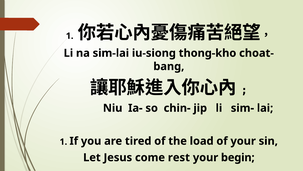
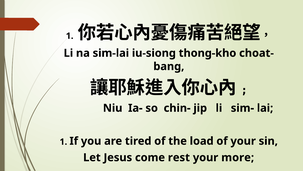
begin: begin -> more
